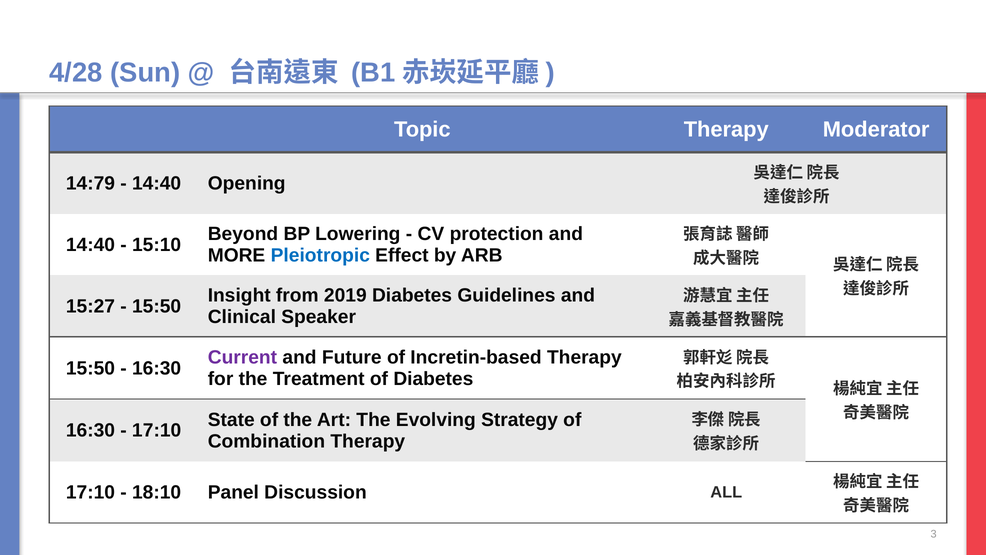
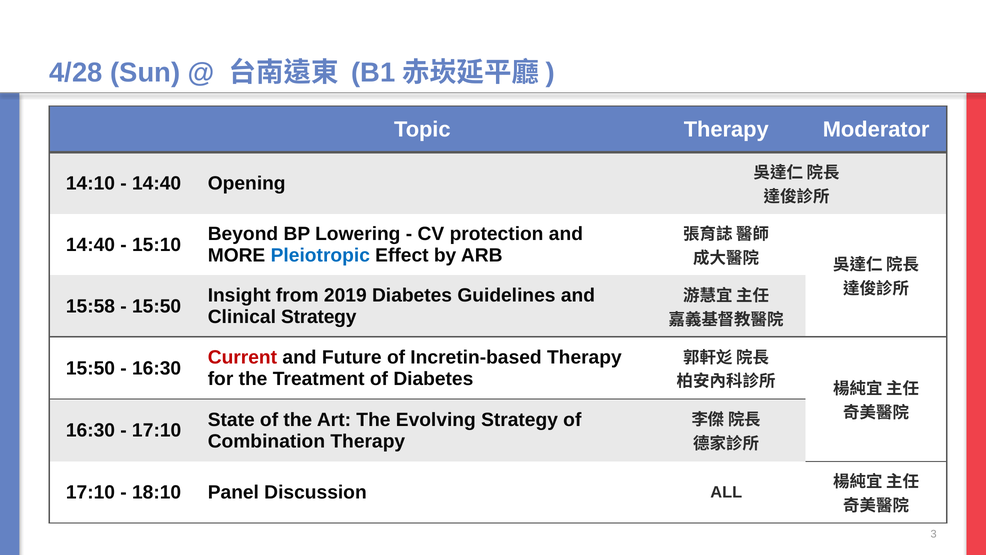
14:79: 14:79 -> 14:10
15:27: 15:27 -> 15:58
Clinical Speaker: Speaker -> Strategy
Current colour: purple -> red
